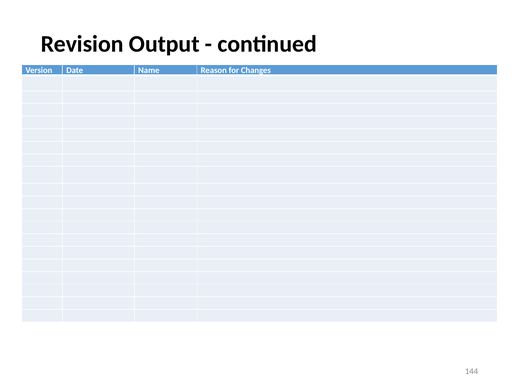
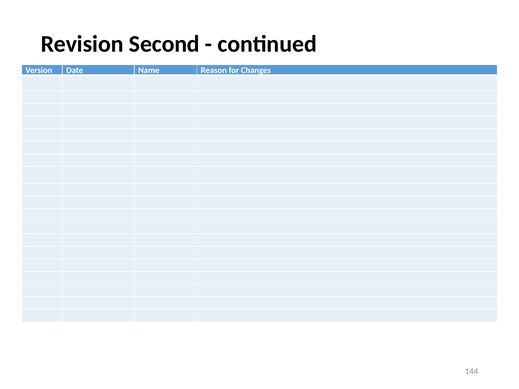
Output: Output -> Second
